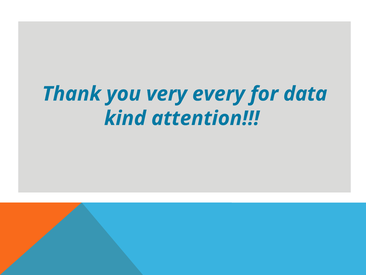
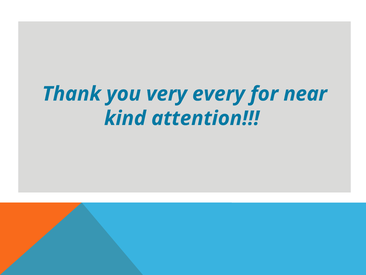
data: data -> near
